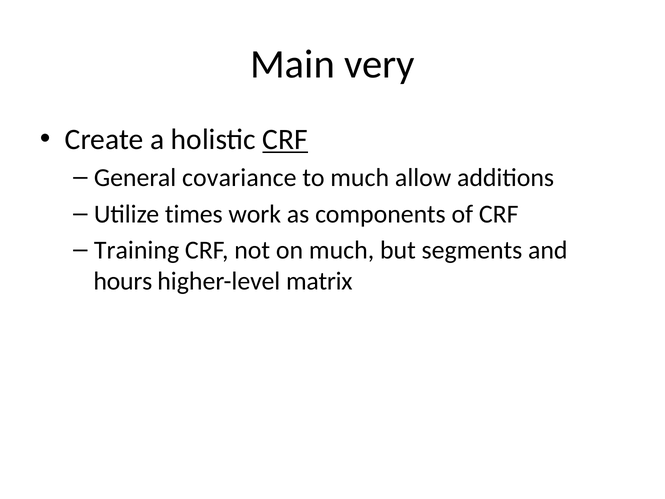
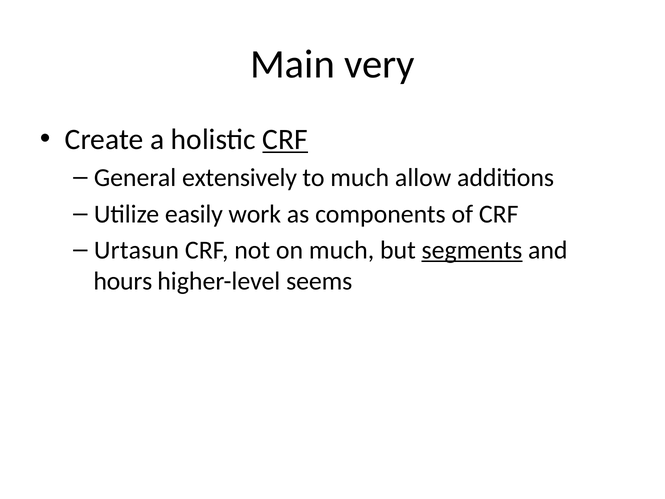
covariance: covariance -> extensively
times: times -> easily
Training: Training -> Urtasun
segments underline: none -> present
matrix: matrix -> seems
